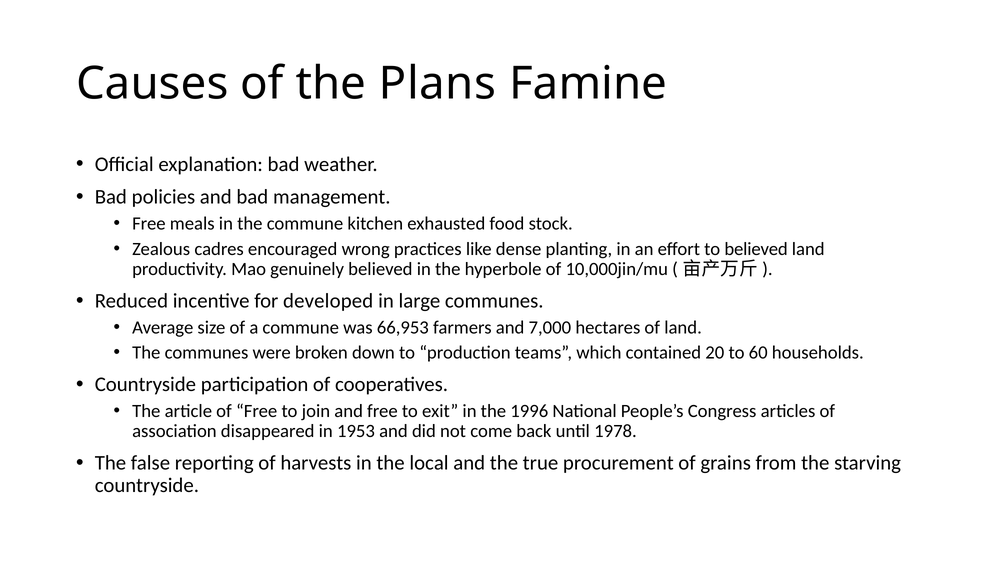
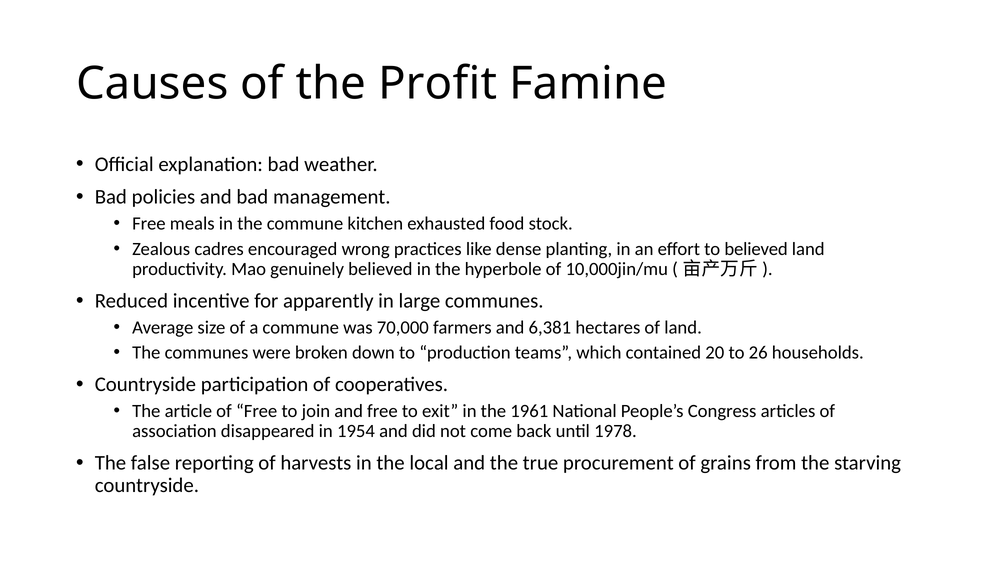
Plans: Plans -> Profit
developed: developed -> apparently
66,953: 66,953 -> 70,000
7,000: 7,000 -> 6,381
60: 60 -> 26
1996: 1996 -> 1961
1953: 1953 -> 1954
